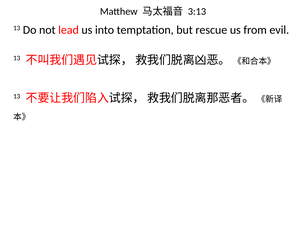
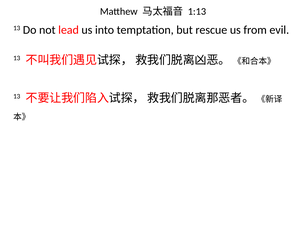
3:13: 3:13 -> 1:13
